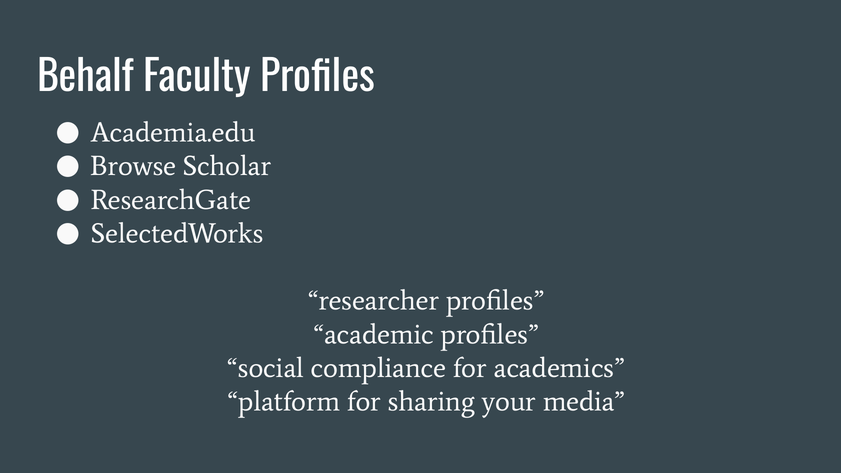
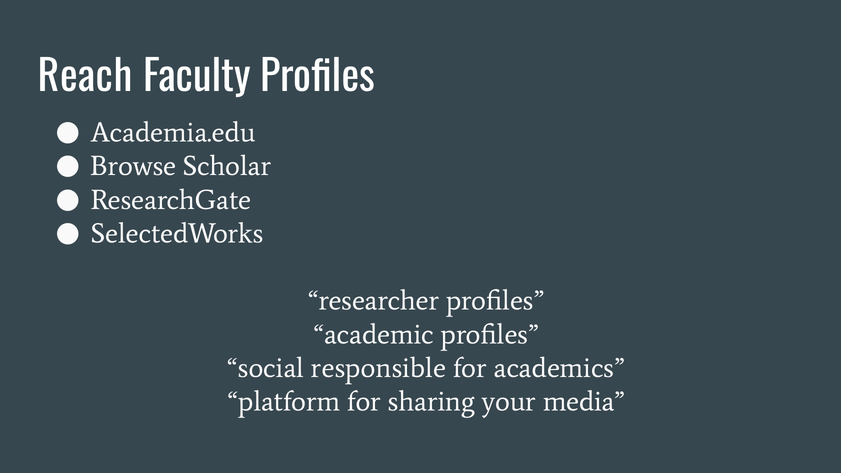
Behalf: Behalf -> Reach
compliance: compliance -> responsible
